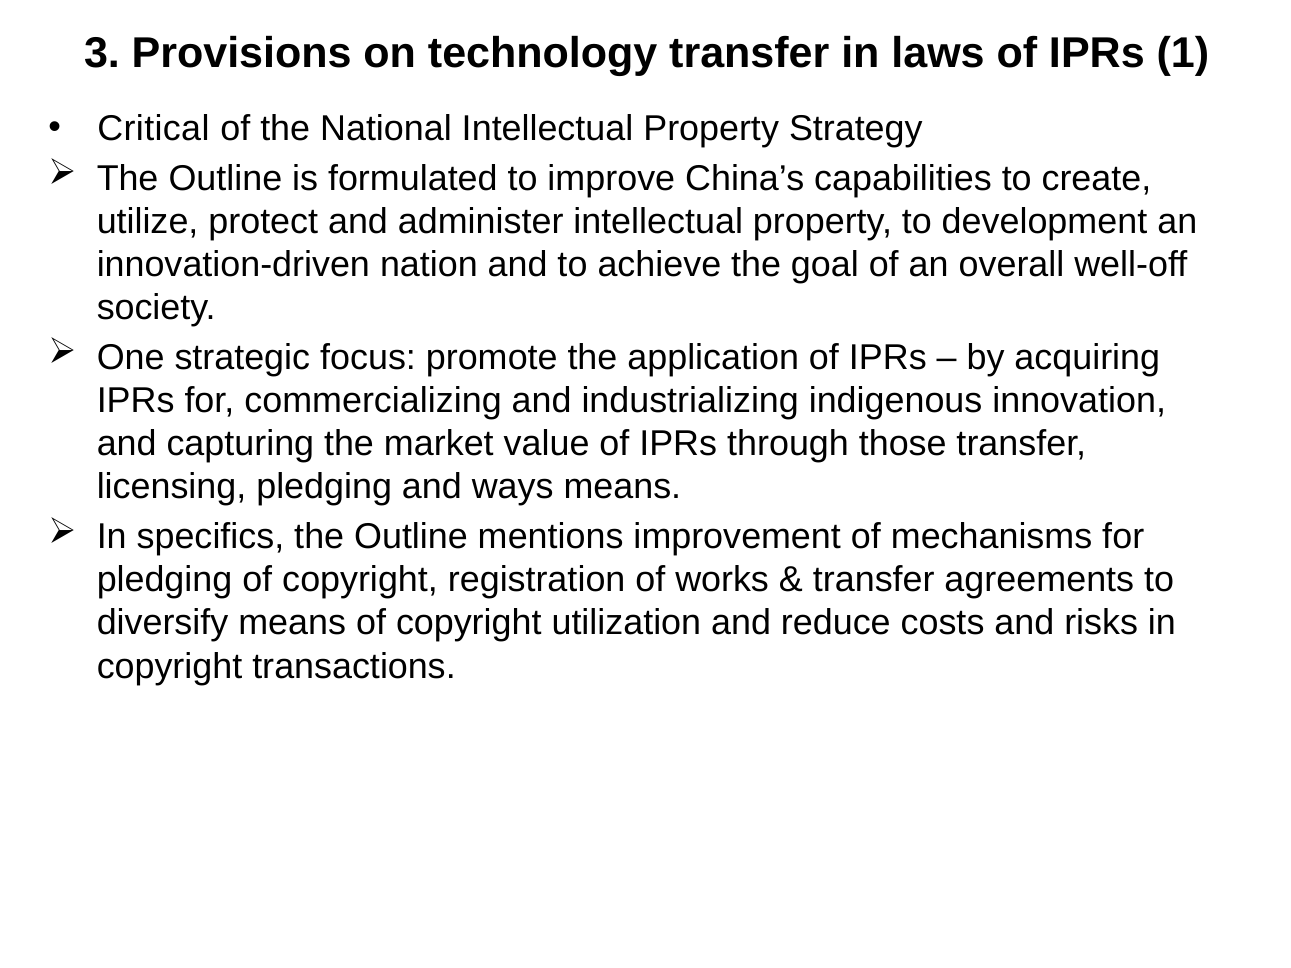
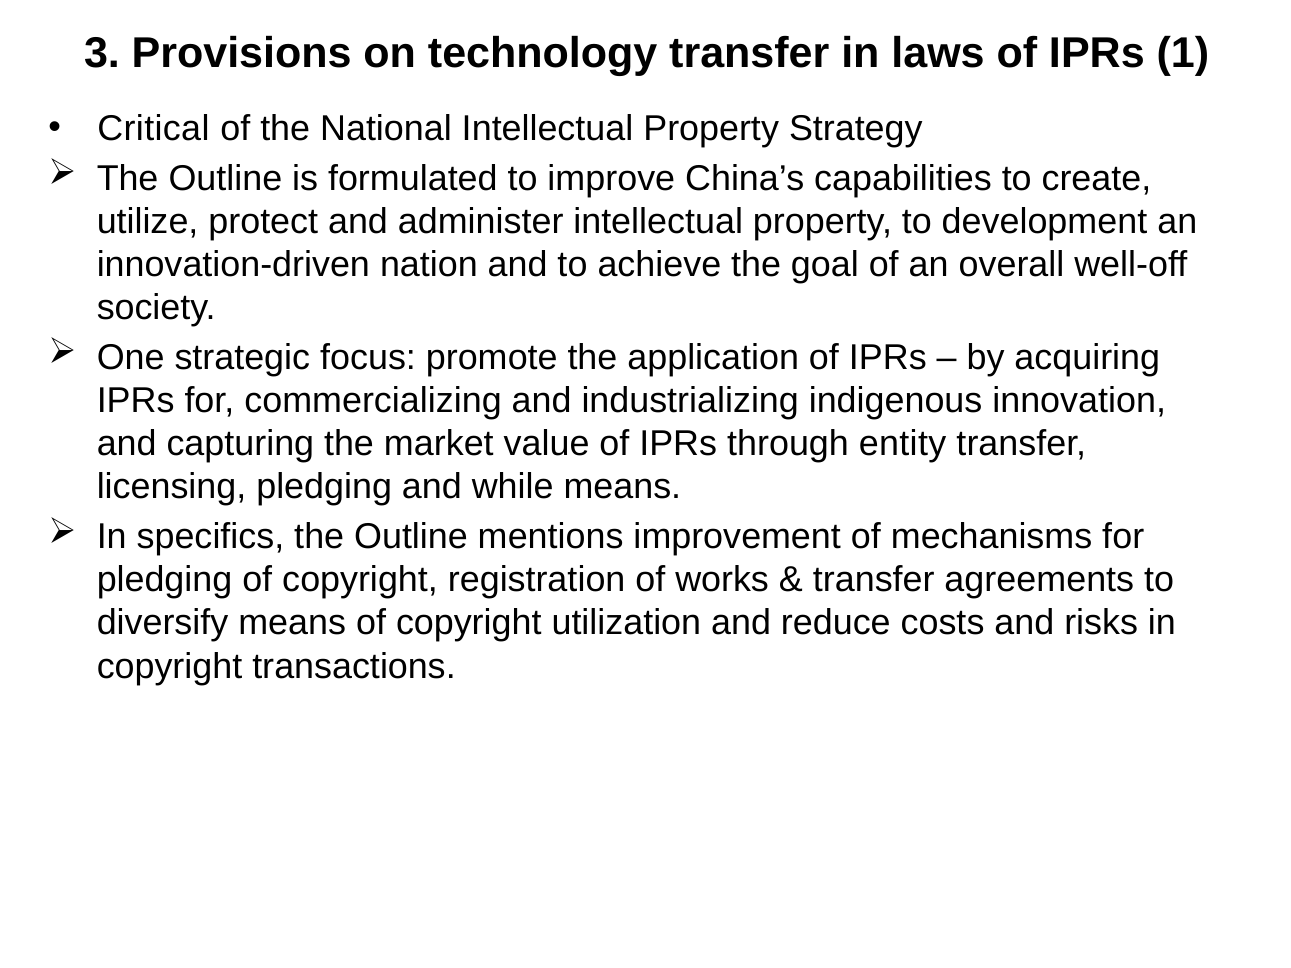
those: those -> entity
ways: ways -> while
